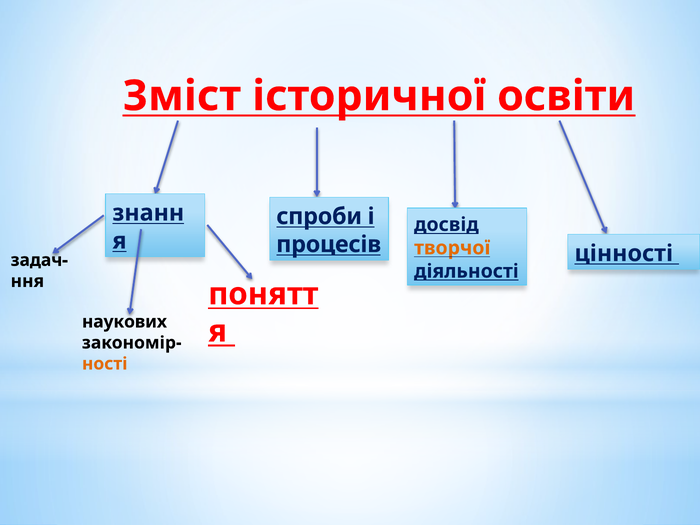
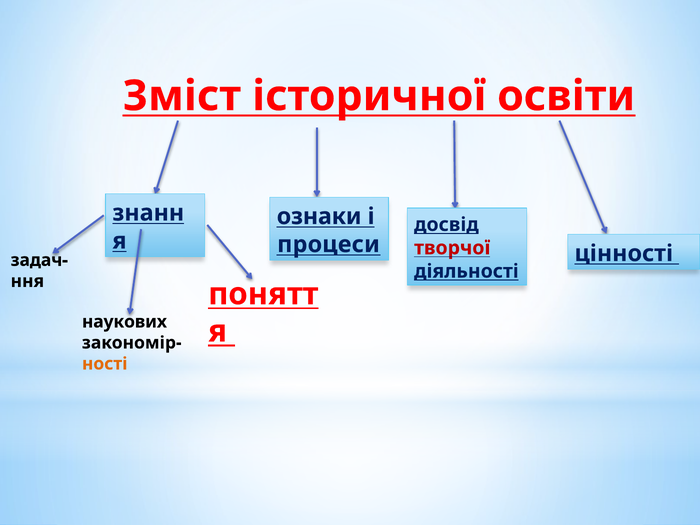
спроби: спроби -> ознаки
процесів: процесів -> процеси
творчої colour: orange -> red
